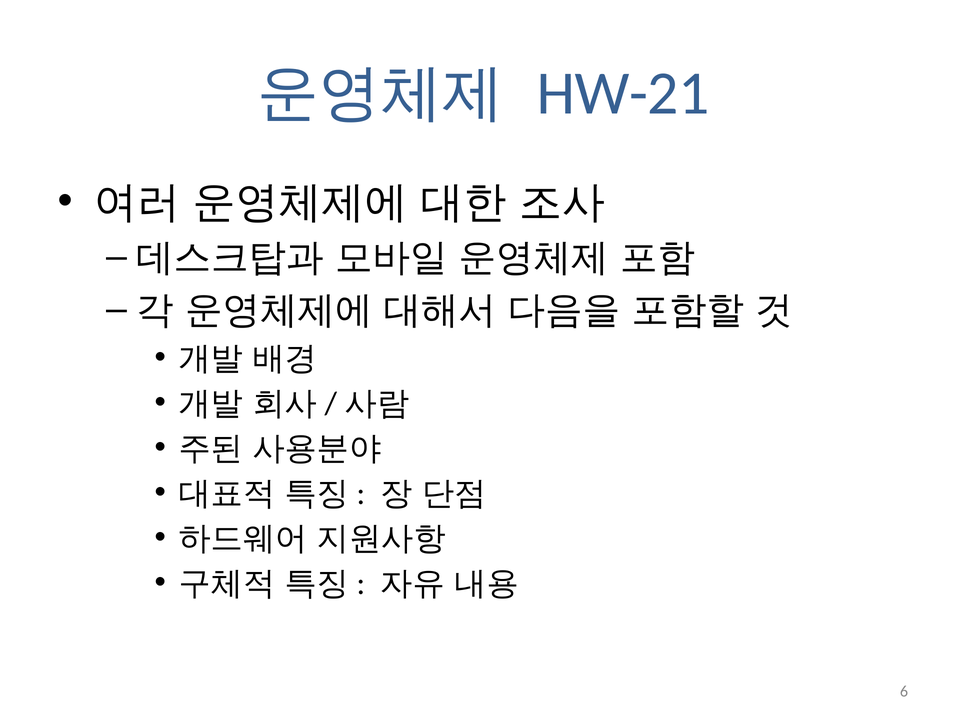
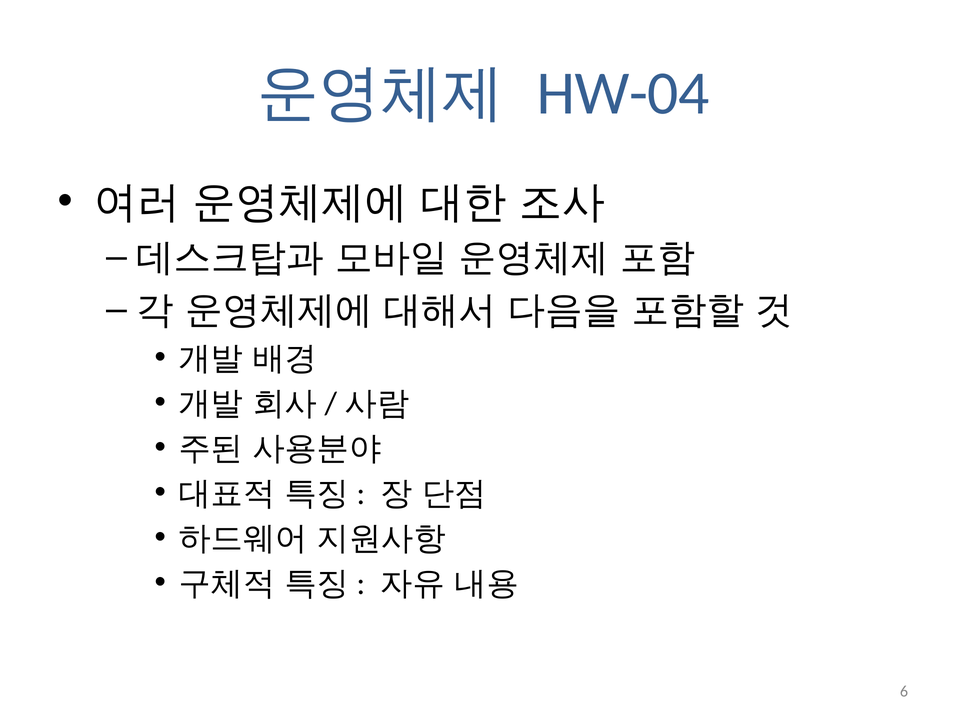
HW-21: HW-21 -> HW-04
